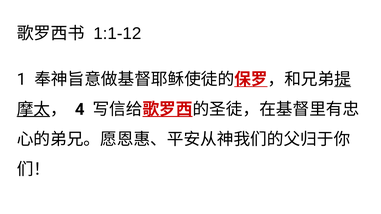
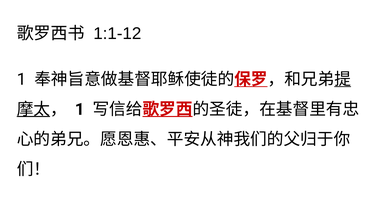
4 at (80, 110): 4 -> 1
